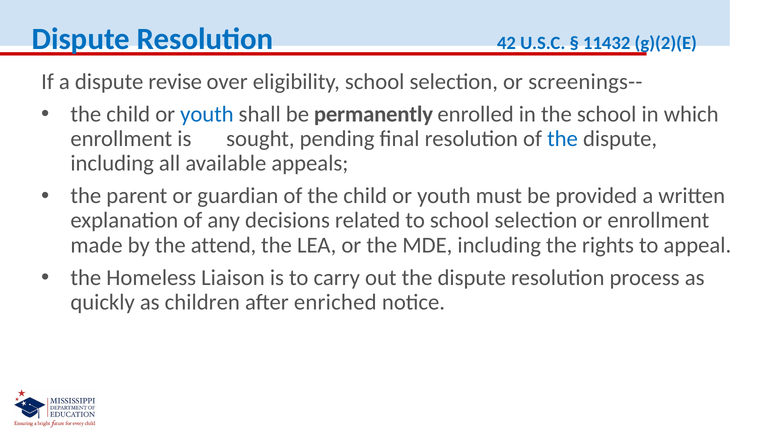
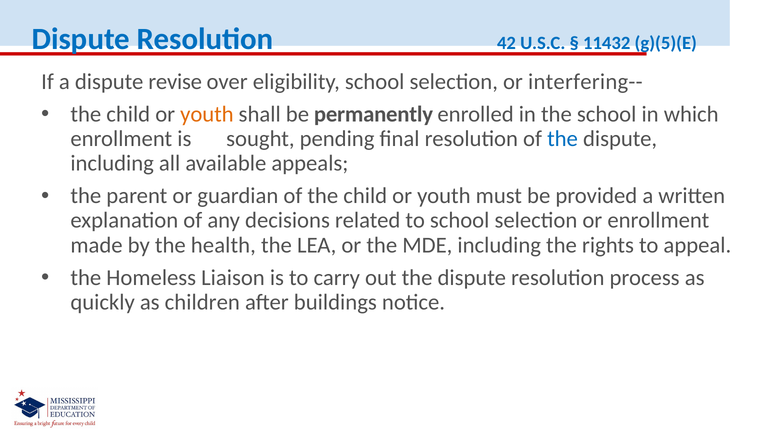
g)(2)(E: g)(2)(E -> g)(5)(E
screenings--: screenings-- -> interfering--
youth at (207, 114) colour: blue -> orange
attend: attend -> health
enriched: enriched -> buildings
